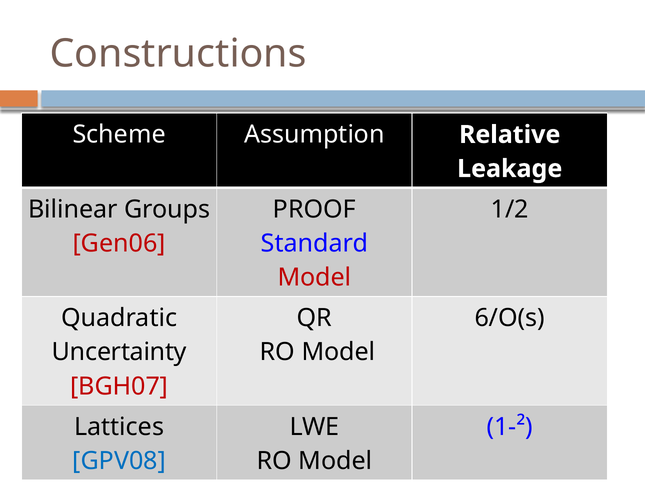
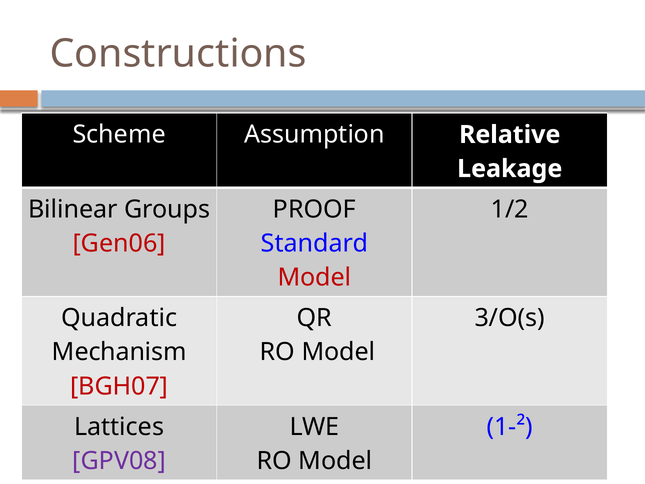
6/O(s: 6/O(s -> 3/O(s
Uncertainty: Uncertainty -> Mechanism
GPV08 colour: blue -> purple
